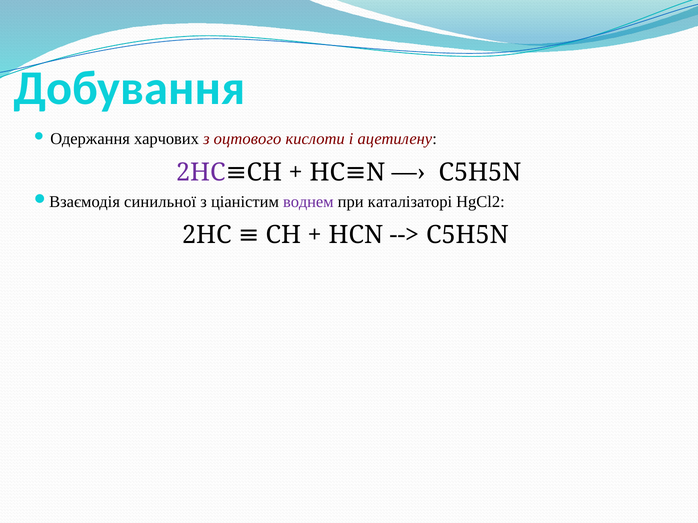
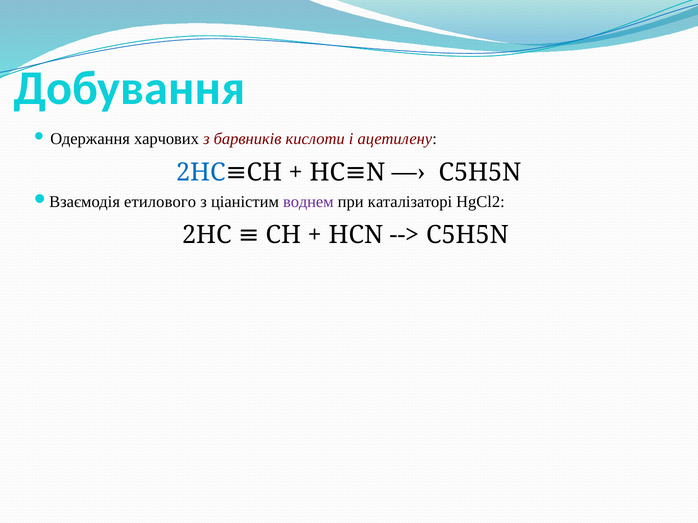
оцтового: оцтового -> барвників
2HC at (201, 172) colour: purple -> blue
синильної: синильної -> етилового
